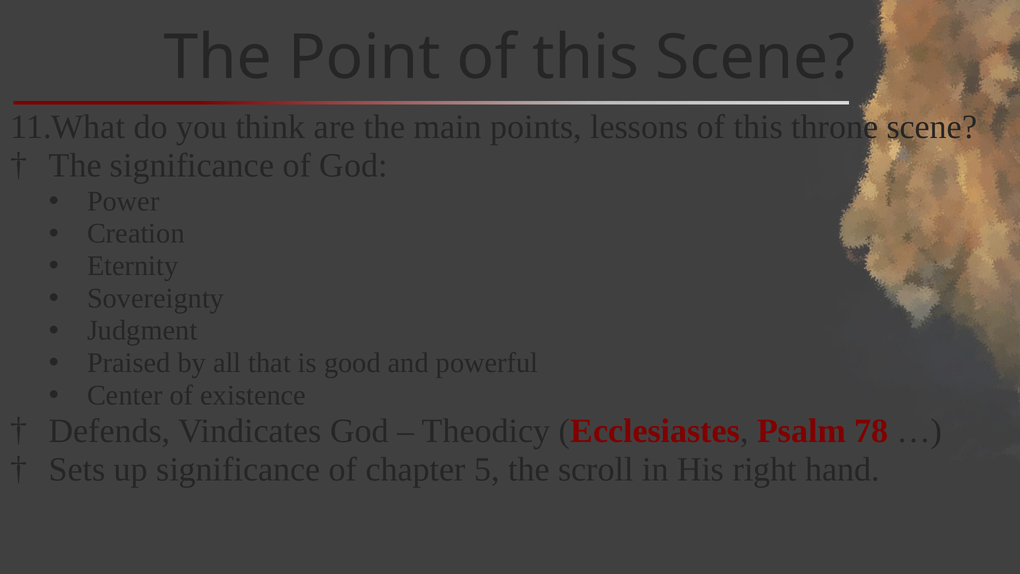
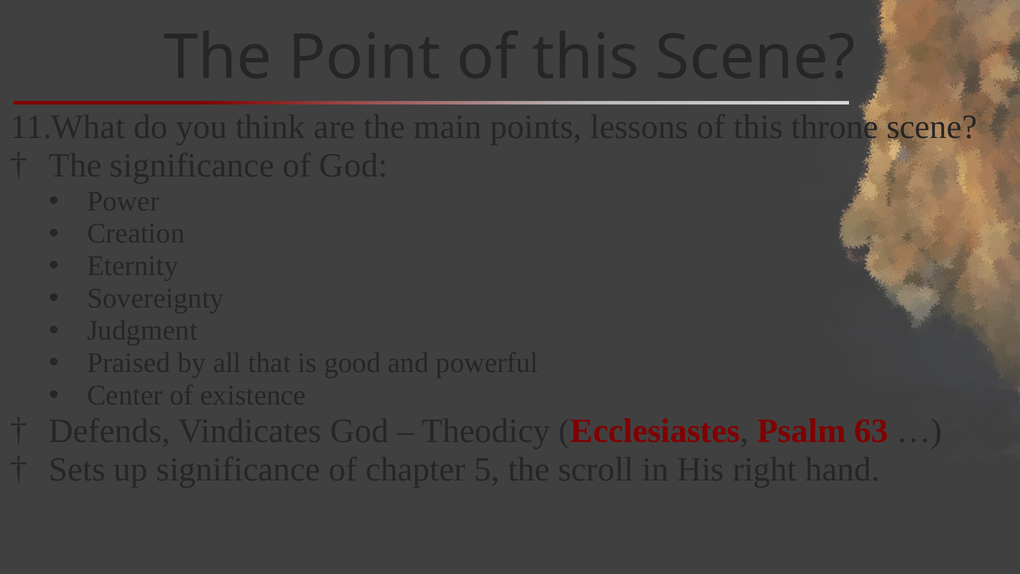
78: 78 -> 63
